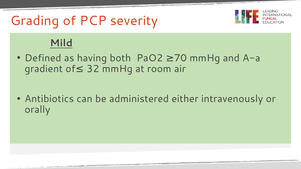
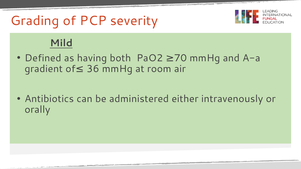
32: 32 -> 36
